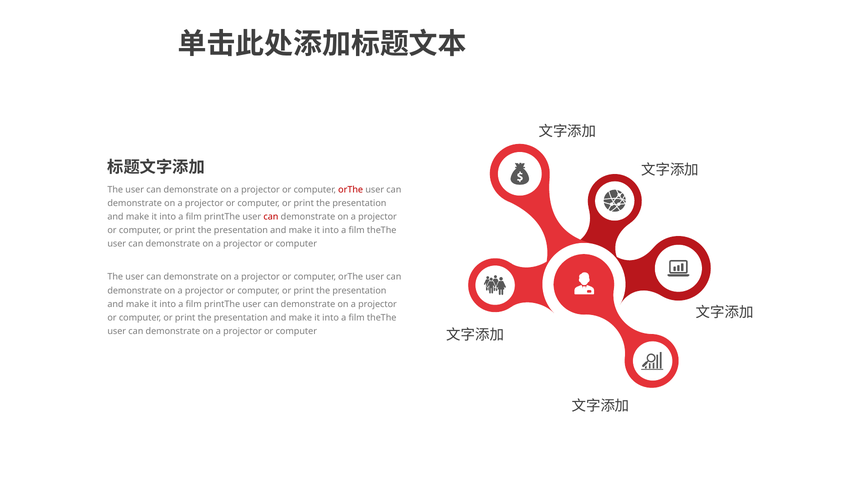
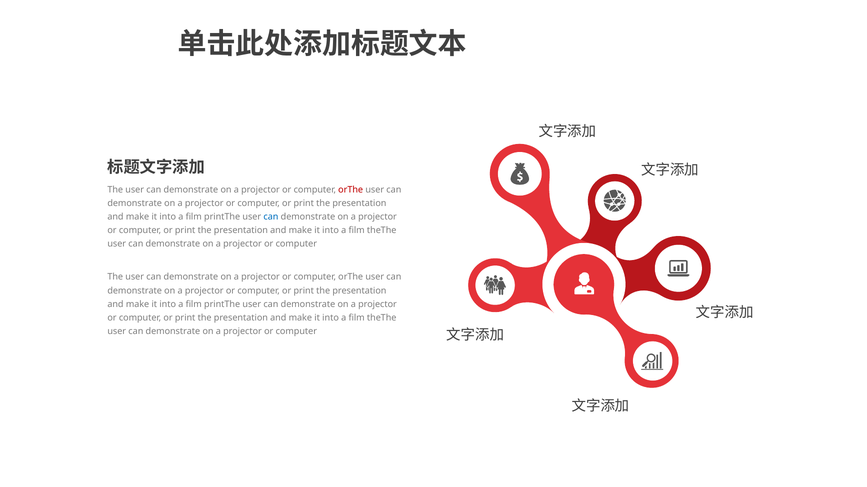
can at (271, 217) colour: red -> blue
